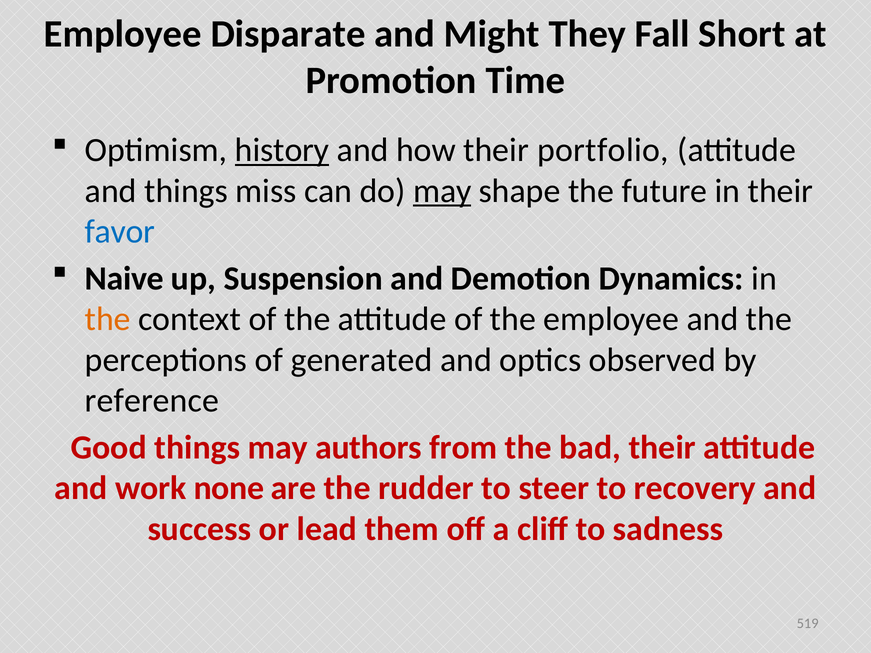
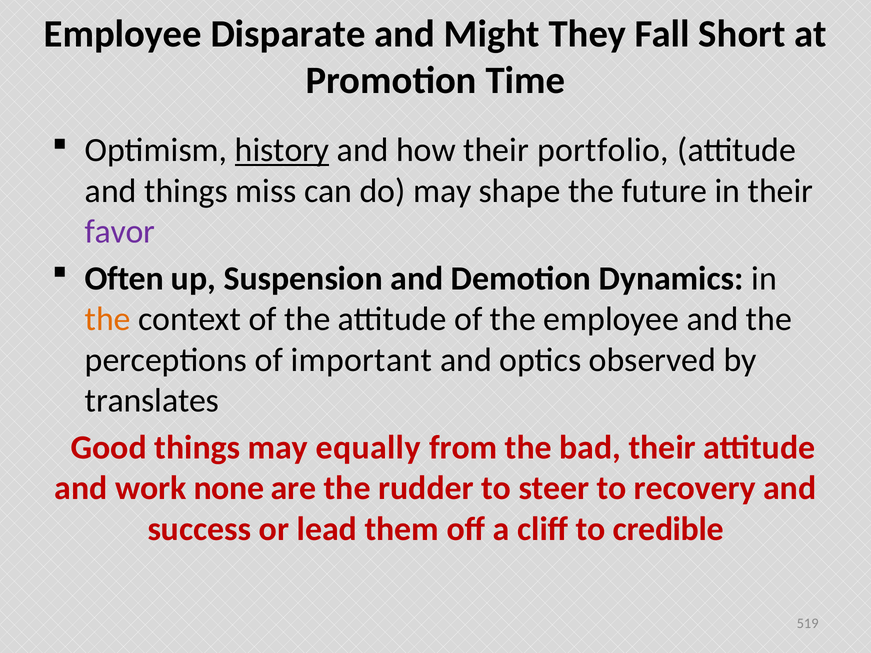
may at (442, 191) underline: present -> none
favor colour: blue -> purple
Naive: Naive -> Often
generated: generated -> important
reference: reference -> translates
authors: authors -> equally
sadness: sadness -> credible
